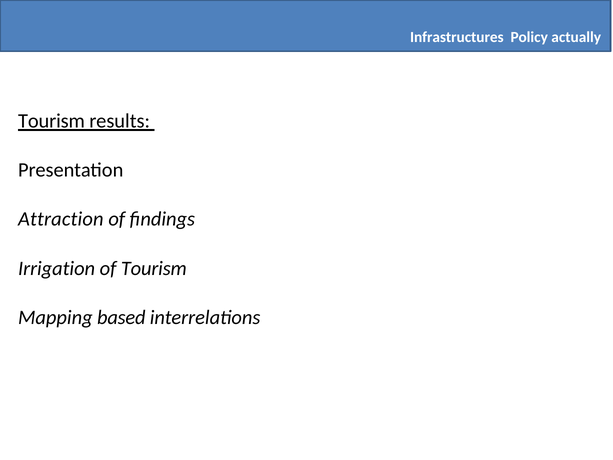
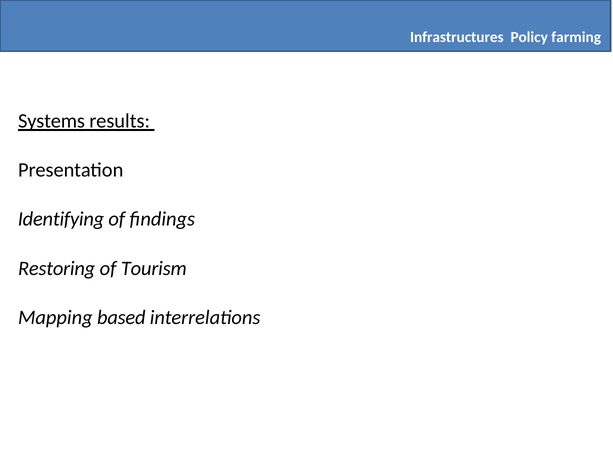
actually: actually -> farming
Tourism at (51, 121): Tourism -> Systems
Attraction: Attraction -> Identifying
Irrigation: Irrigation -> Restoring
